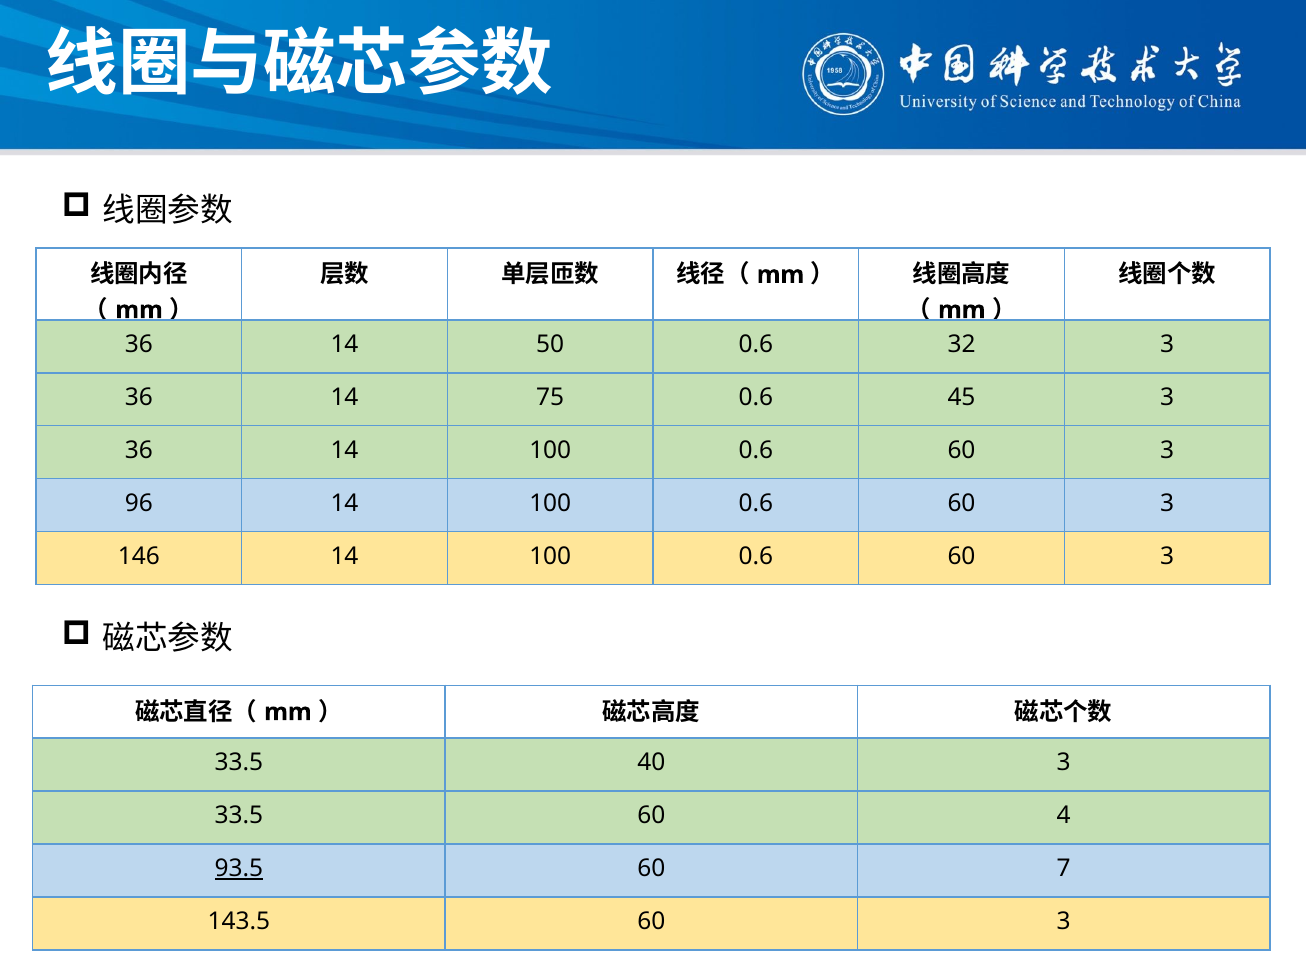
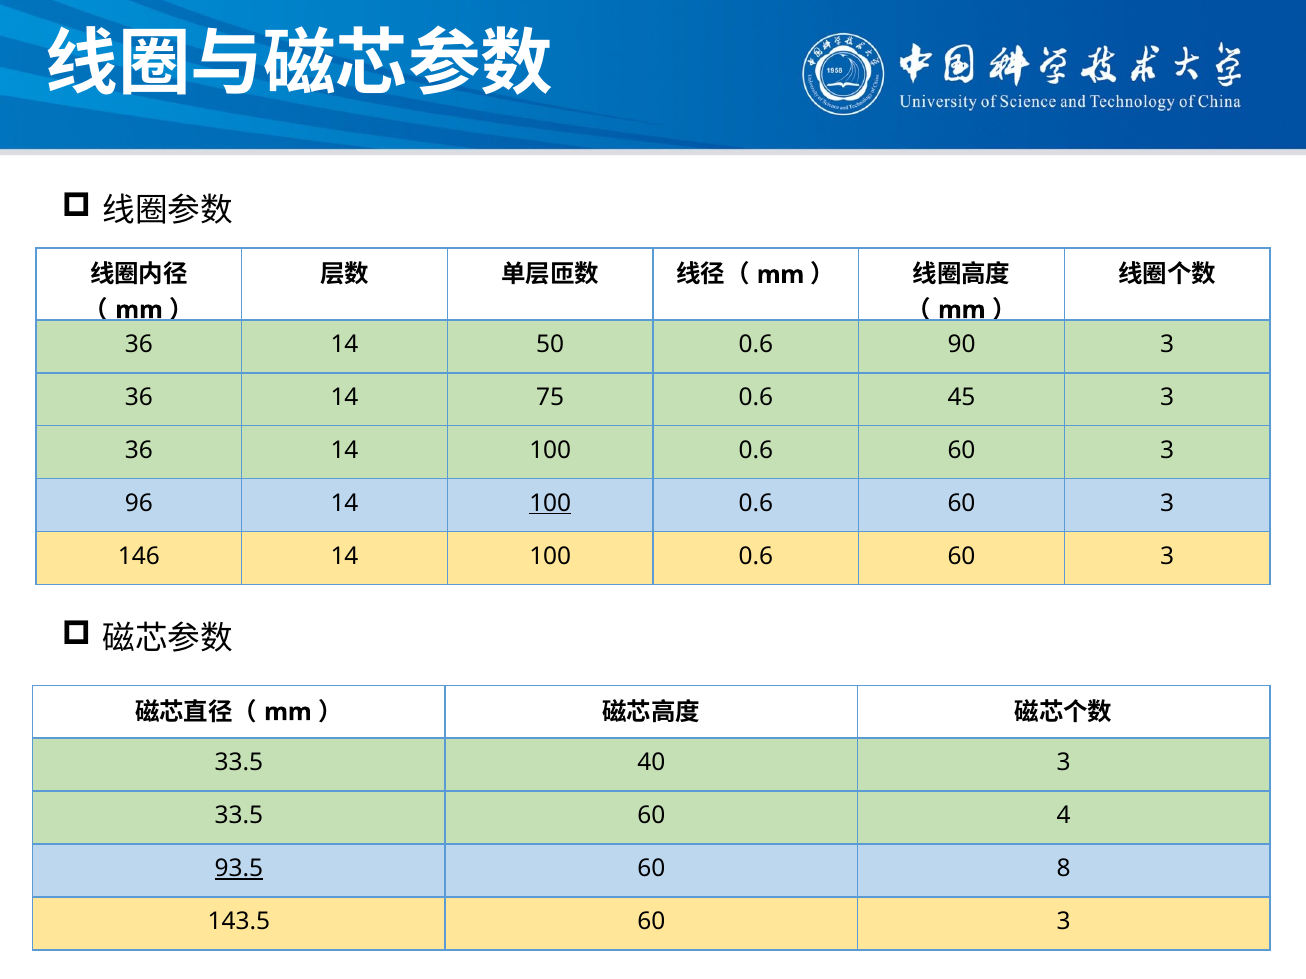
32: 32 -> 90
100 at (550, 503) underline: none -> present
7: 7 -> 8
